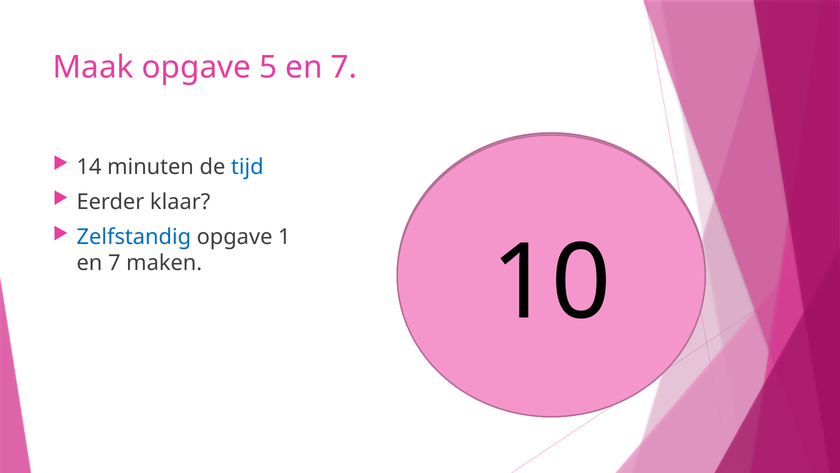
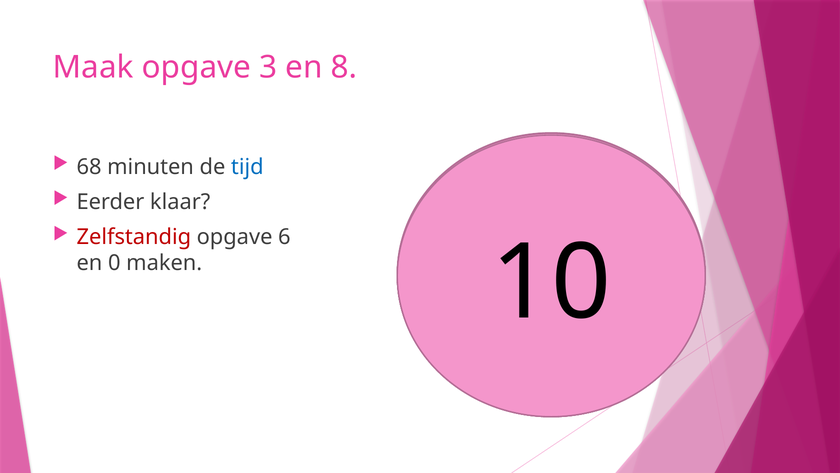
5: 5 -> 3
7 at (344, 67): 7 -> 8
14: 14 -> 68
Zelfstandig colour: blue -> red
1: 1 -> 6
7 at (114, 263): 7 -> 0
